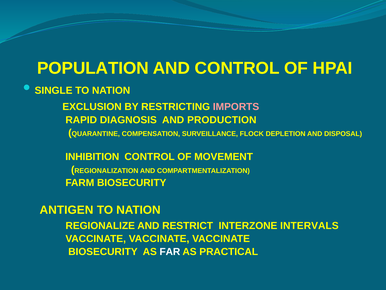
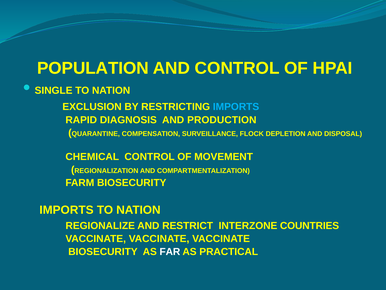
IMPORTS at (236, 107) colour: pink -> light blue
INHIBITION: INHIBITION -> CHEMICAL
ANTIGEN at (66, 210): ANTIGEN -> IMPORTS
INTERVALS: INTERVALS -> COUNTRIES
